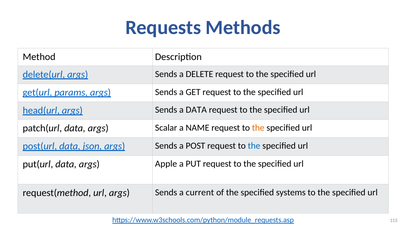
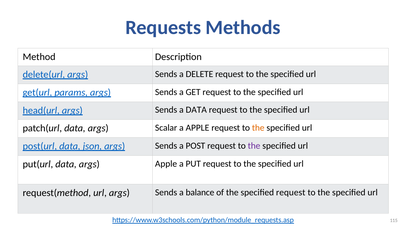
a NAME: NAME -> APPLE
the at (254, 146) colour: blue -> purple
current: current -> balance
specified systems: systems -> request
